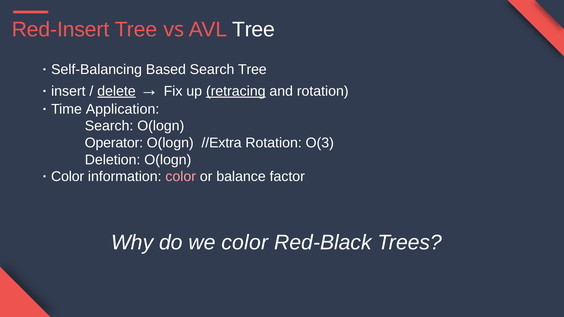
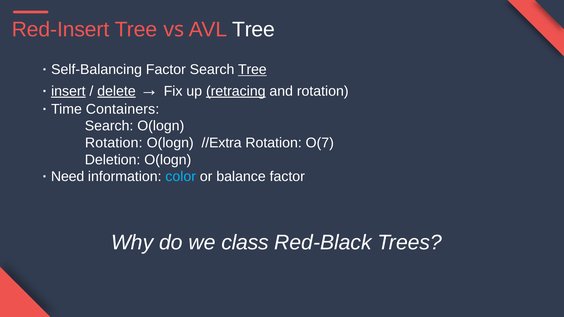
Self-Balancing Based: Based -> Factor
Tree at (252, 70) underline: none -> present
insert underline: none -> present
Application: Application -> Containers
Operator at (114, 143): Operator -> Rotation
O(3: O(3 -> O(7
Color at (68, 177): Color -> Need
color at (181, 177) colour: pink -> light blue
we color: color -> class
